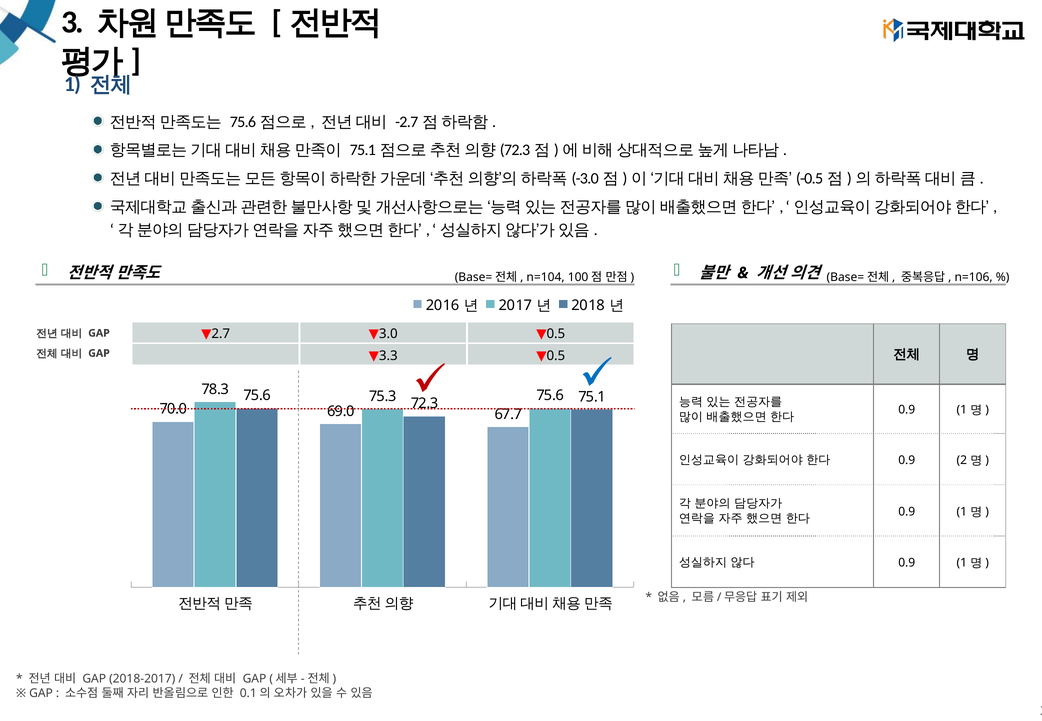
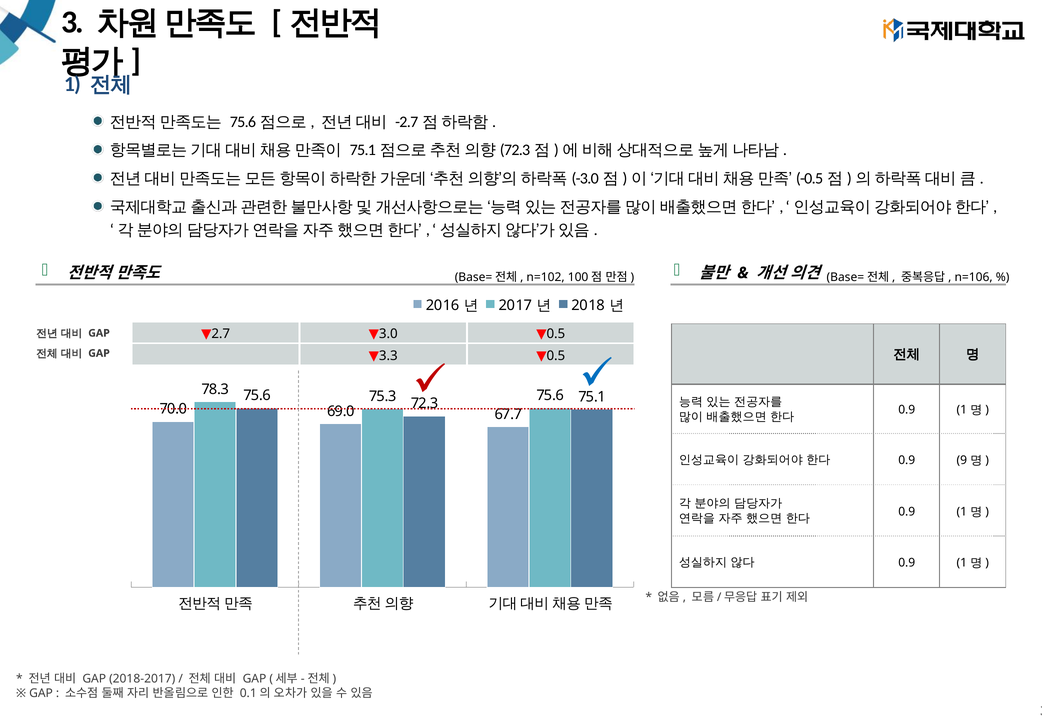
n=104: n=104 -> n=102
2: 2 -> 9
